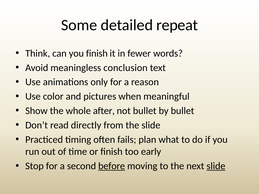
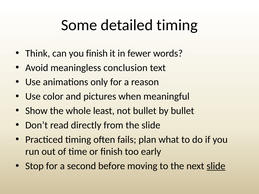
detailed repeat: repeat -> timing
after: after -> least
before underline: present -> none
